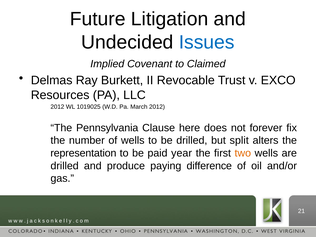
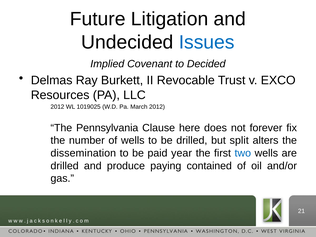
Claimed: Claimed -> Decided
representation: representation -> dissemination
two colour: orange -> blue
difference: difference -> contained
